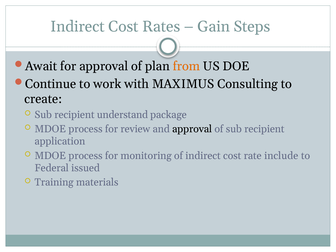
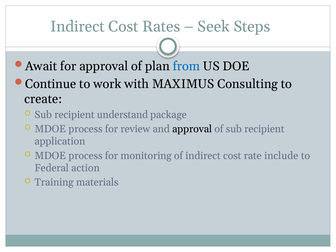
Gain: Gain -> Seek
from colour: orange -> blue
issued: issued -> action
